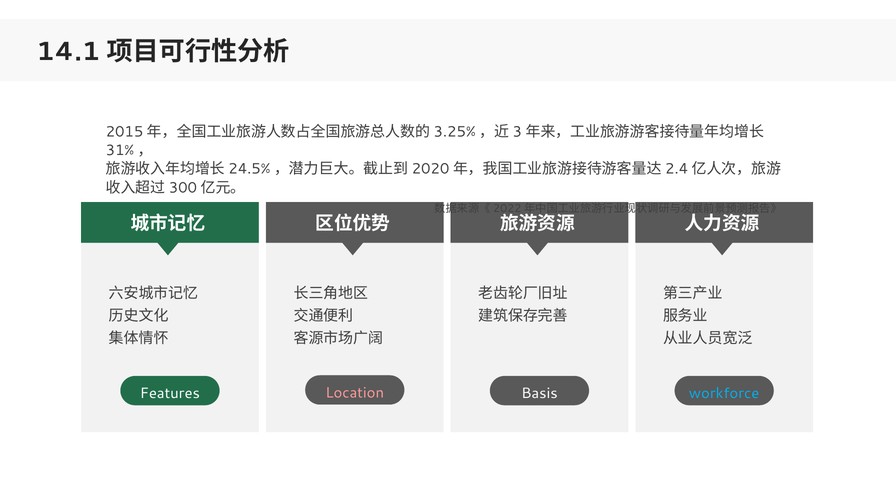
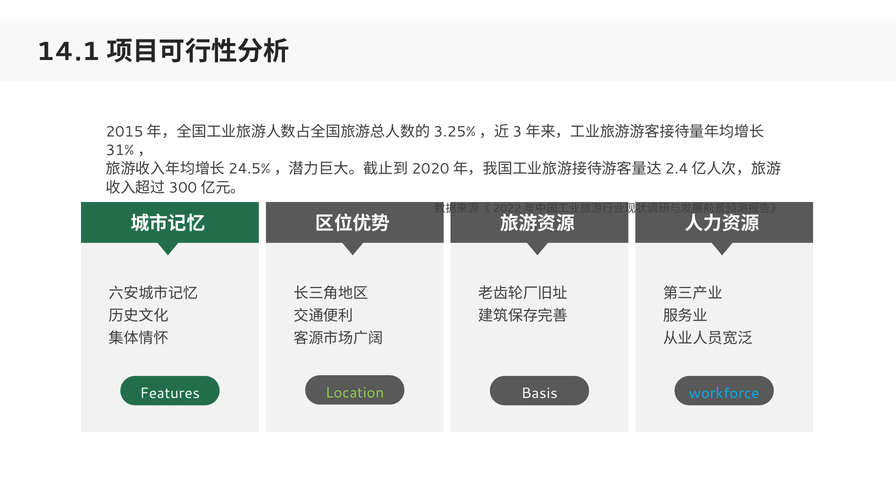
Location colour: pink -> light green
